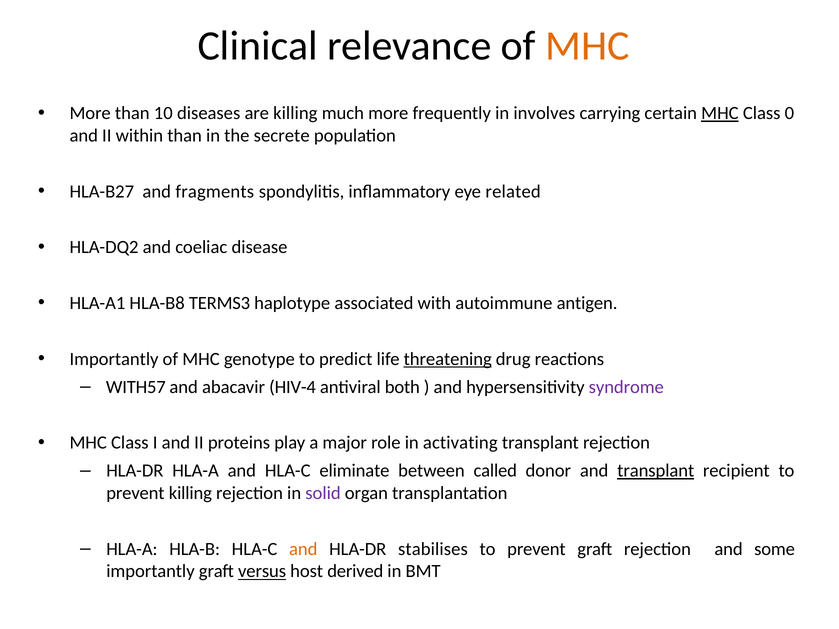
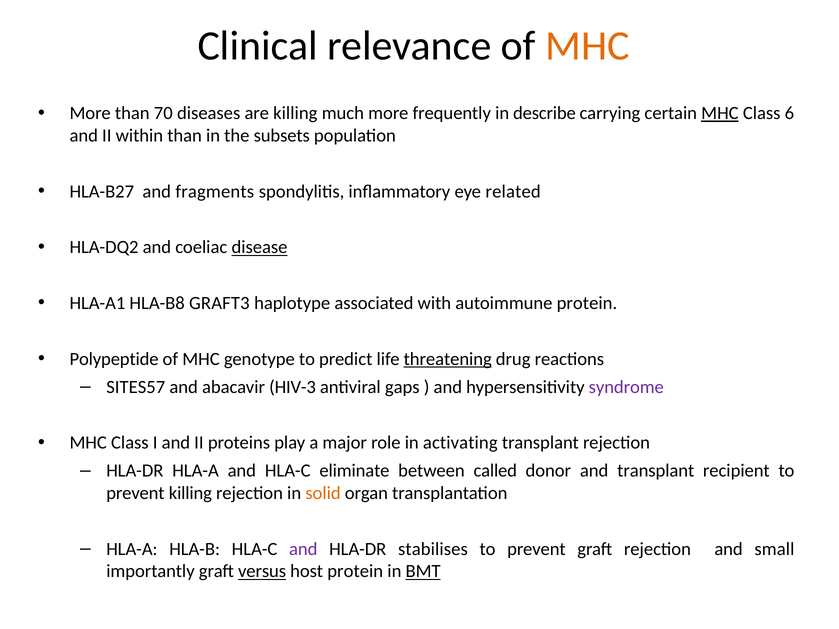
10: 10 -> 70
involves: involves -> describe
0: 0 -> 6
secrete: secrete -> subsets
disease underline: none -> present
TERMS3: TERMS3 -> GRAFT3
autoimmune antigen: antigen -> protein
Importantly at (114, 359): Importantly -> Polypeptide
WITH57: WITH57 -> SITES57
HIV-4: HIV-4 -> HIV-3
both: both -> gaps
transplant at (656, 471) underline: present -> none
solid colour: purple -> orange
and at (303, 549) colour: orange -> purple
some: some -> small
host derived: derived -> protein
BMT underline: none -> present
